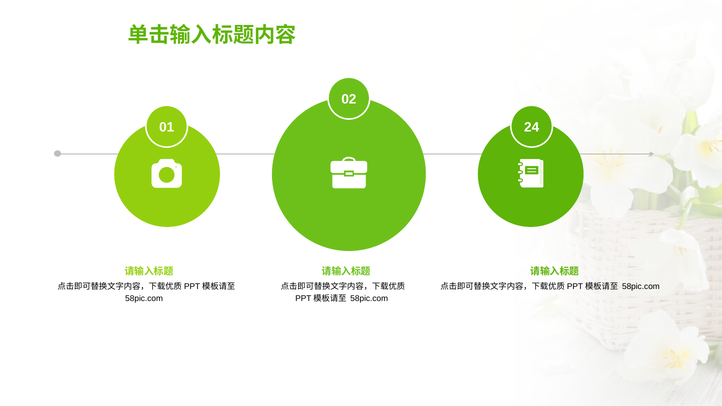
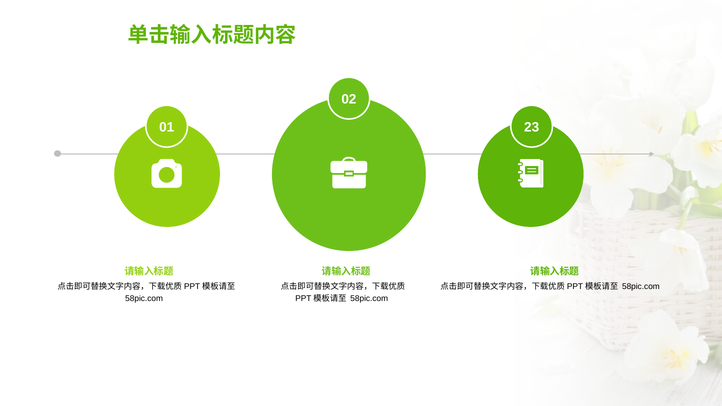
24: 24 -> 23
